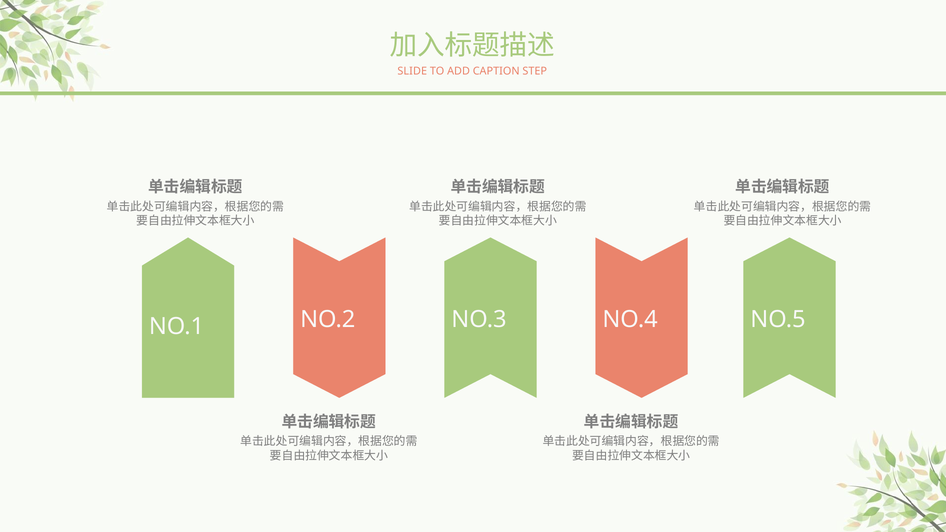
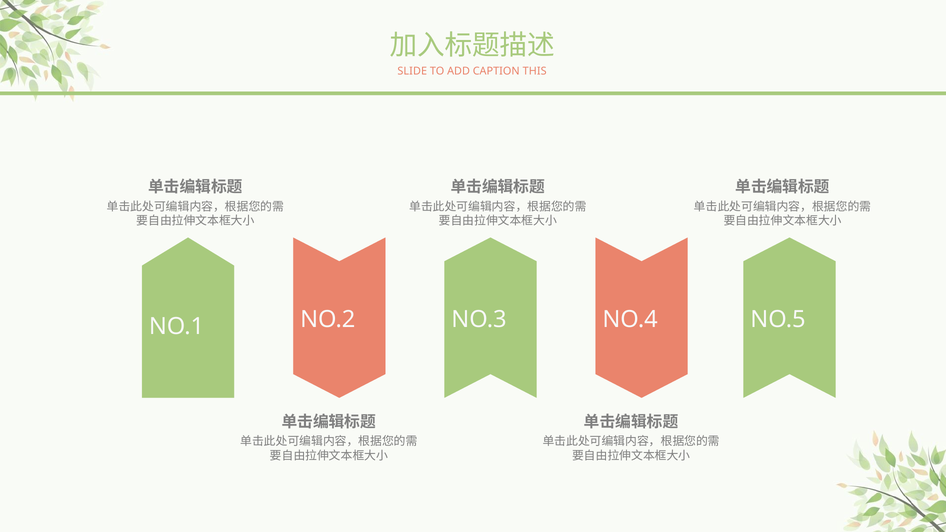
STEP: STEP -> THIS
